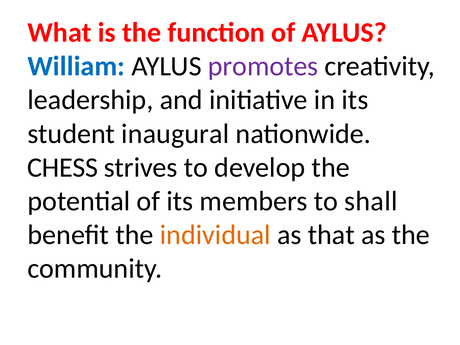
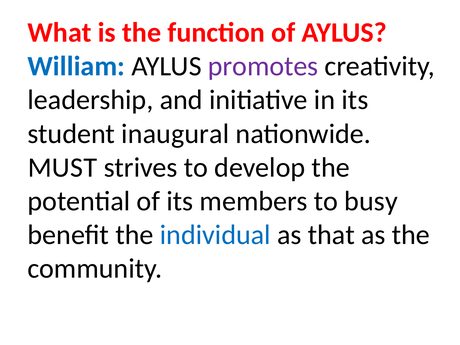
CHESS: CHESS -> MUST
shall: shall -> busy
individual colour: orange -> blue
